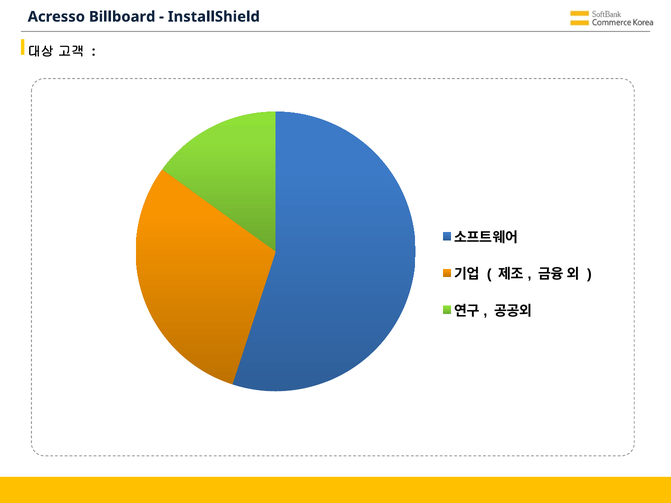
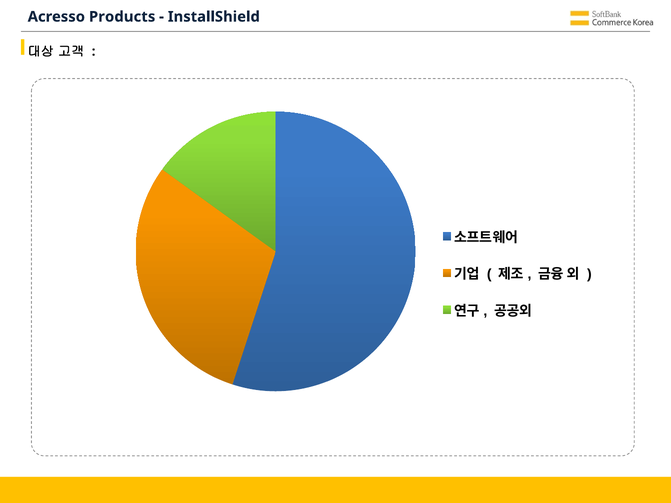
Billboard: Billboard -> Products
